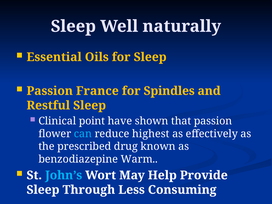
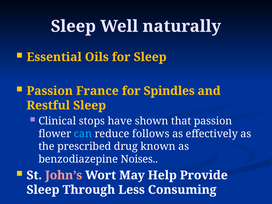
point: point -> stops
highest: highest -> follows
Warm: Warm -> Noises
John’s colour: light blue -> pink
